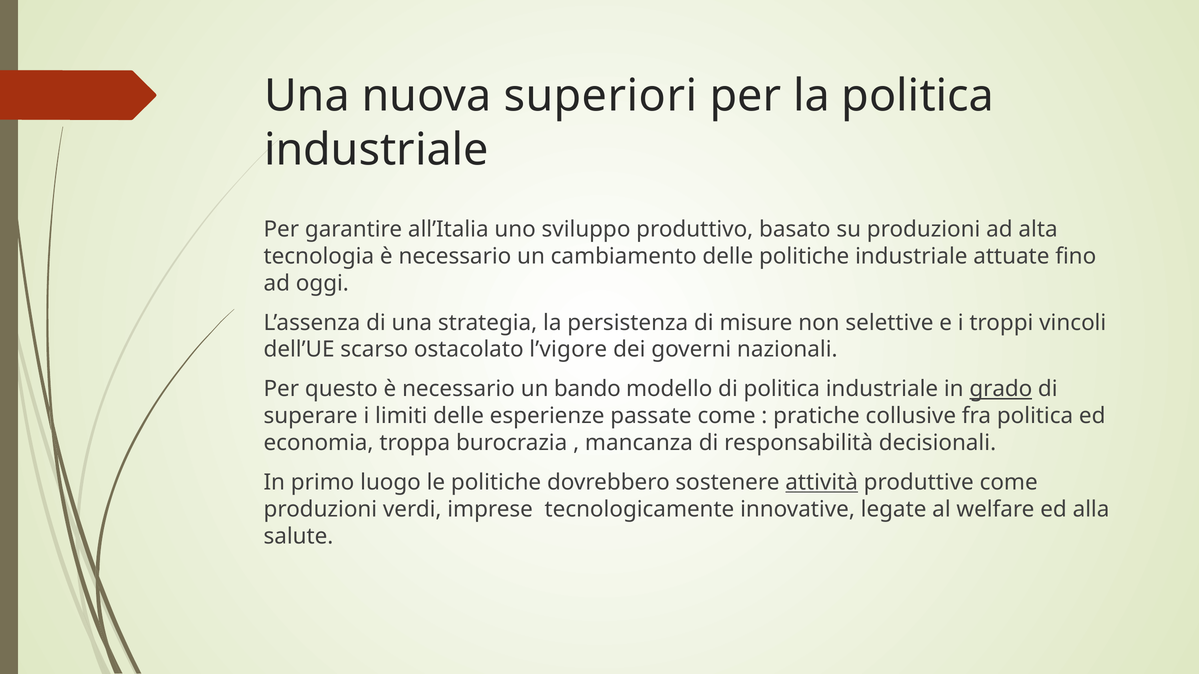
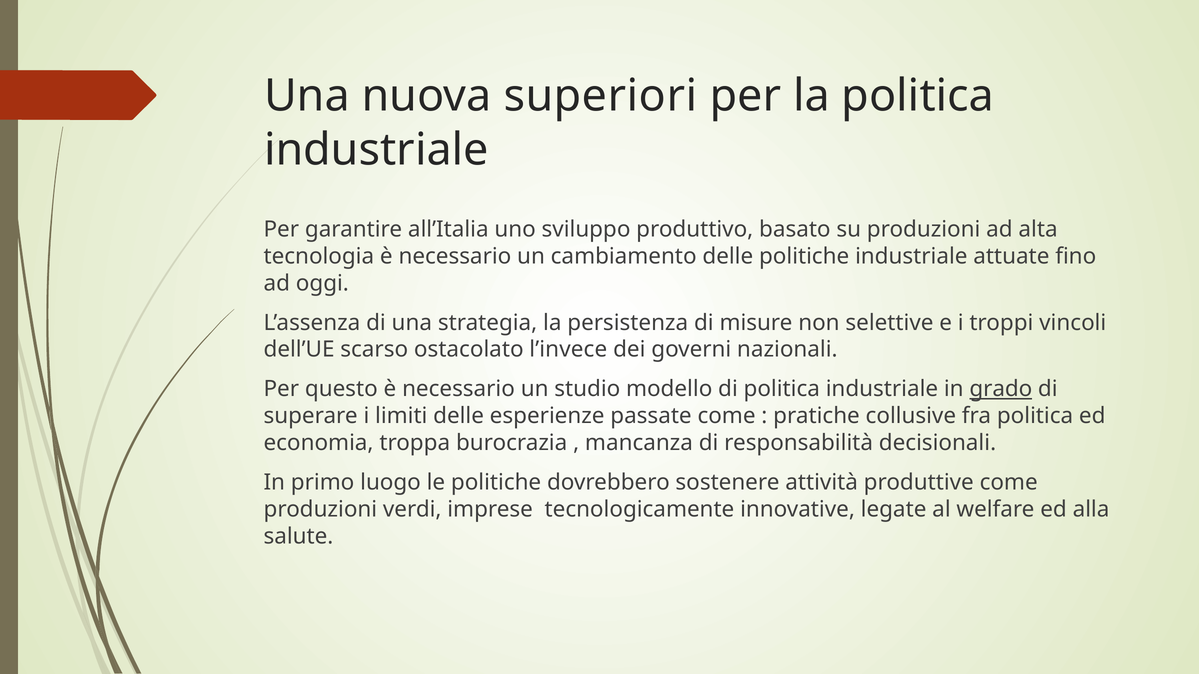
l’vigore: l’vigore -> l’invece
bando: bando -> studio
attività underline: present -> none
